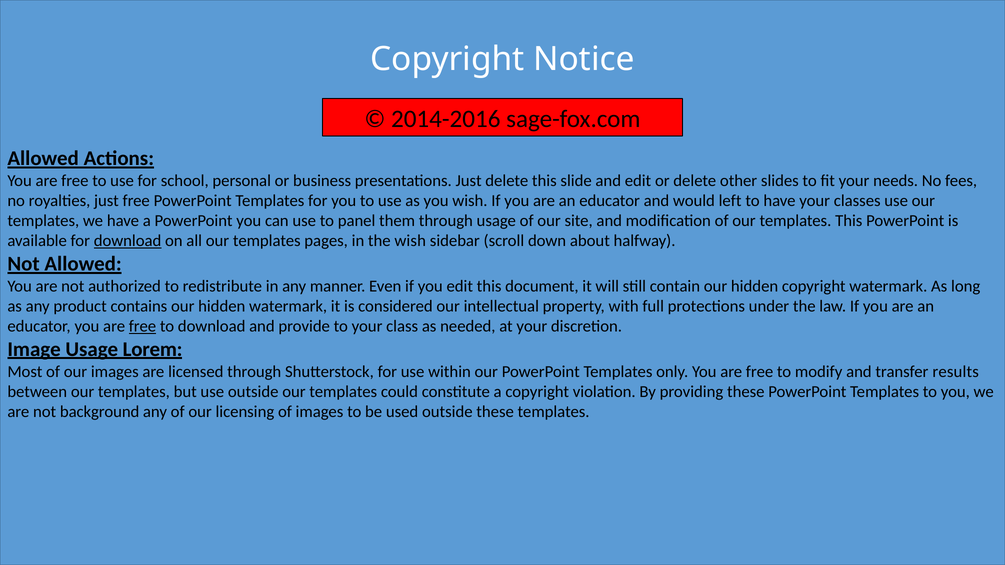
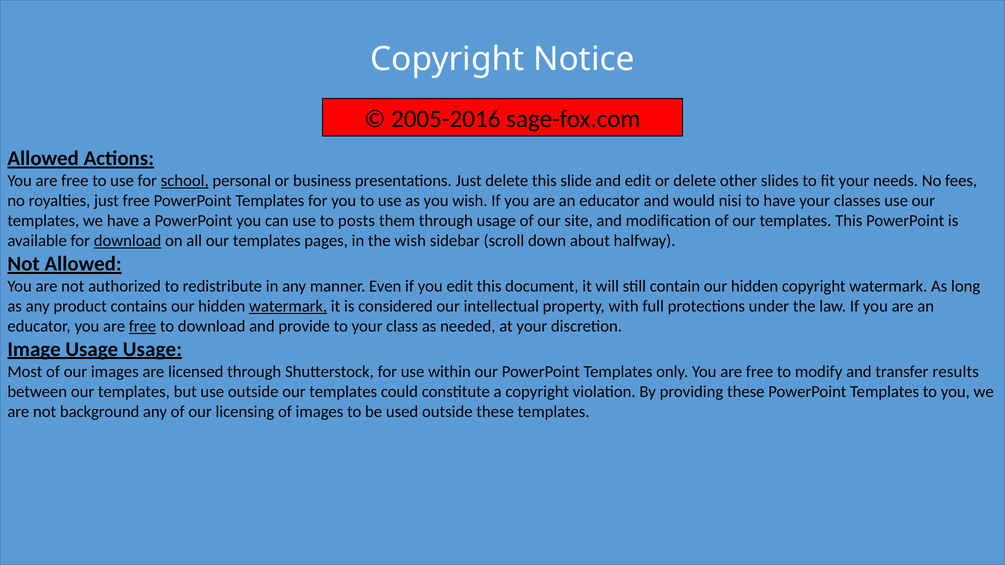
2014-2016: 2014-2016 -> 2005-2016
school underline: none -> present
left: left -> nisi
panel: panel -> posts
watermark at (288, 306) underline: none -> present
Usage Lorem: Lorem -> Usage
